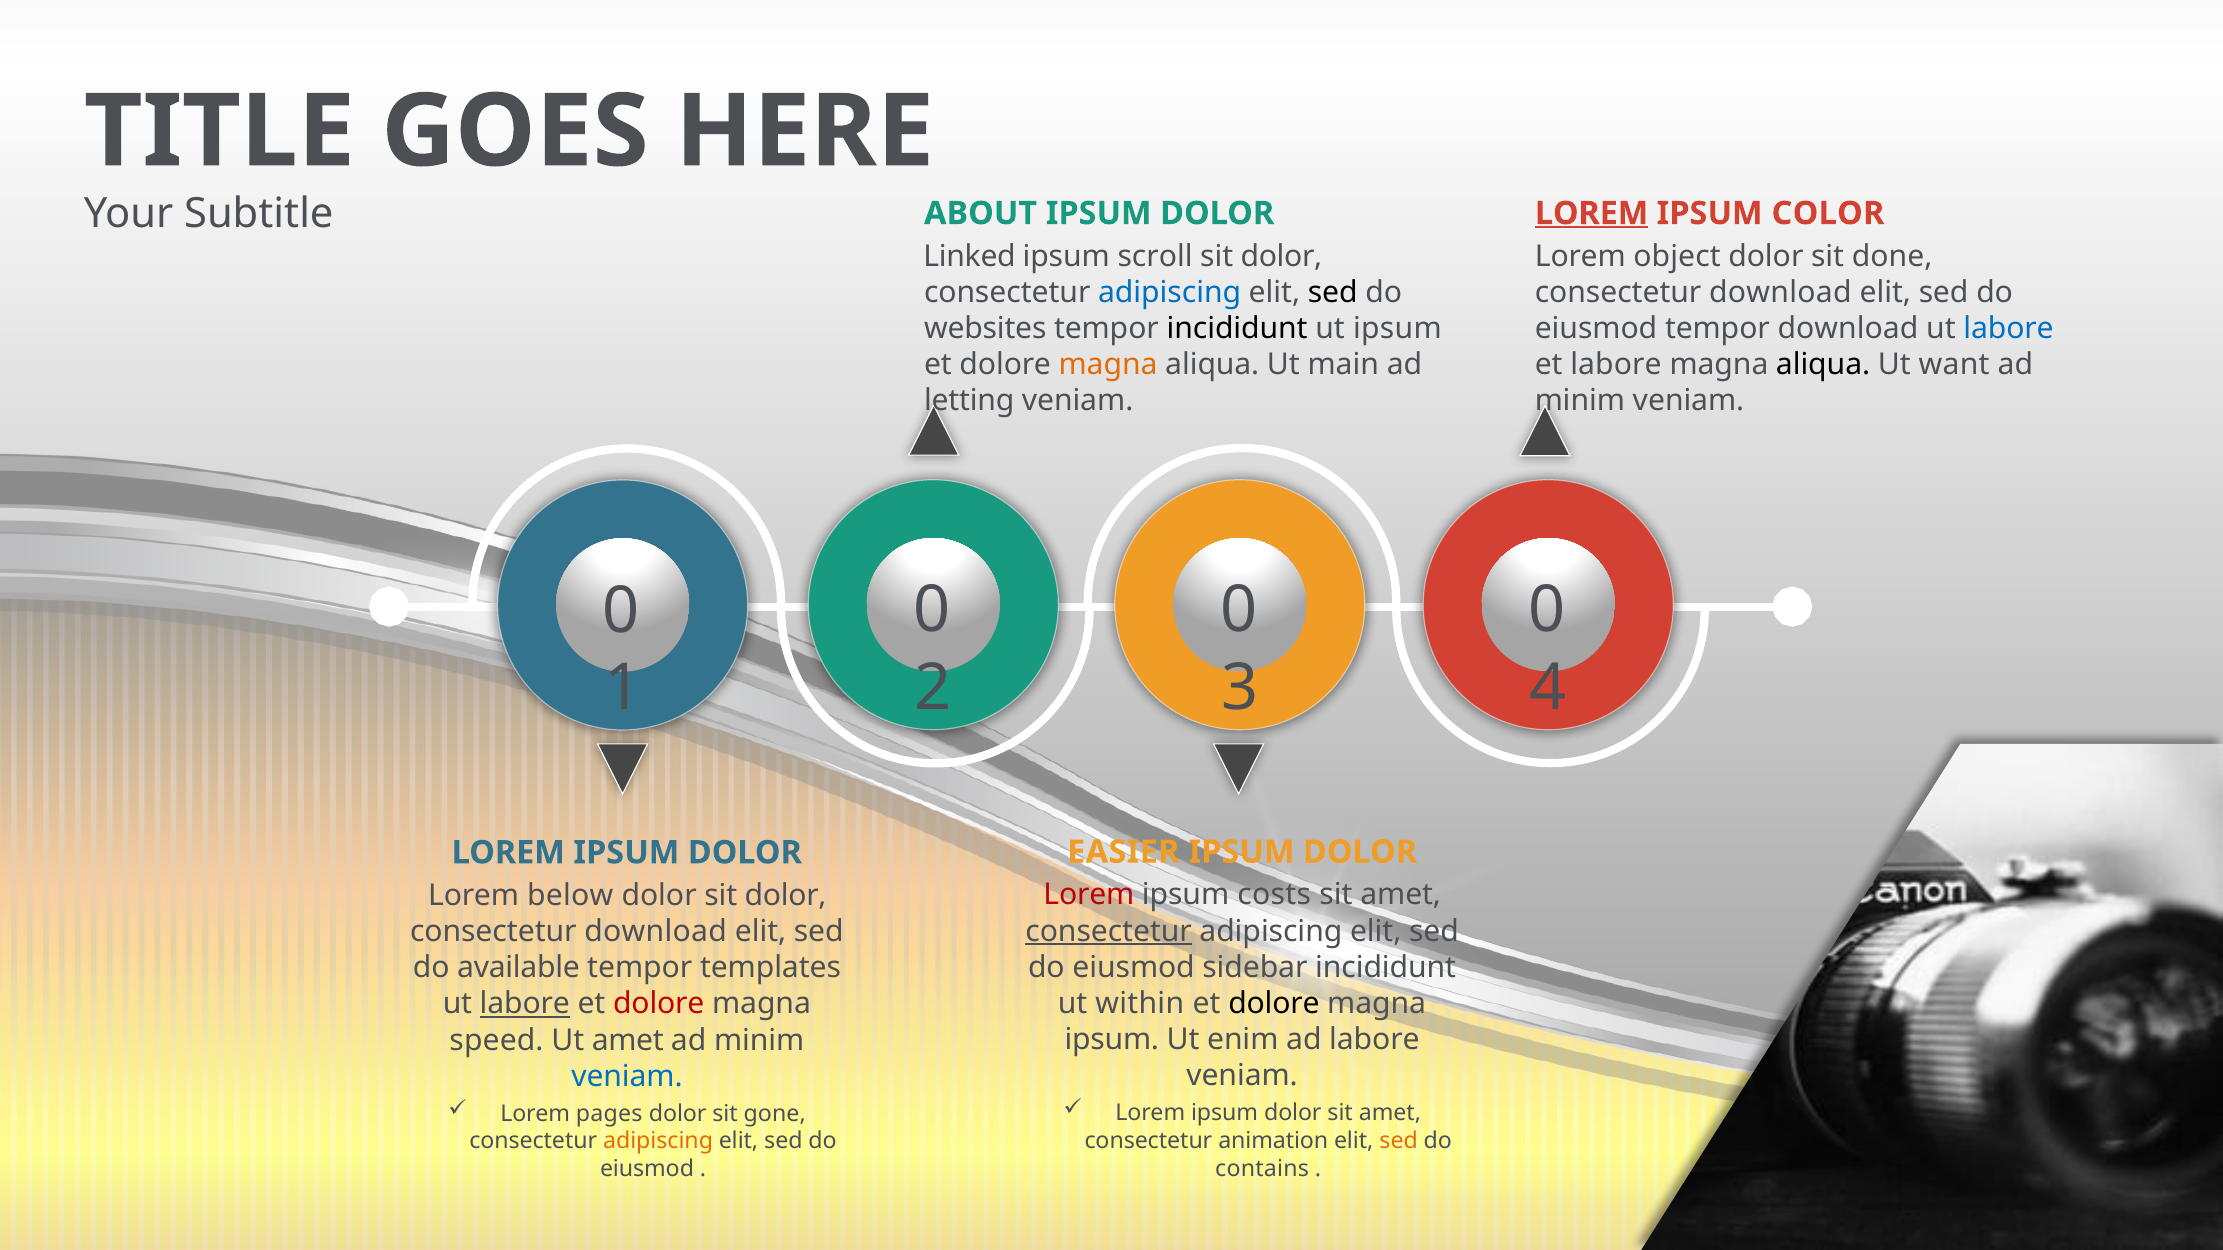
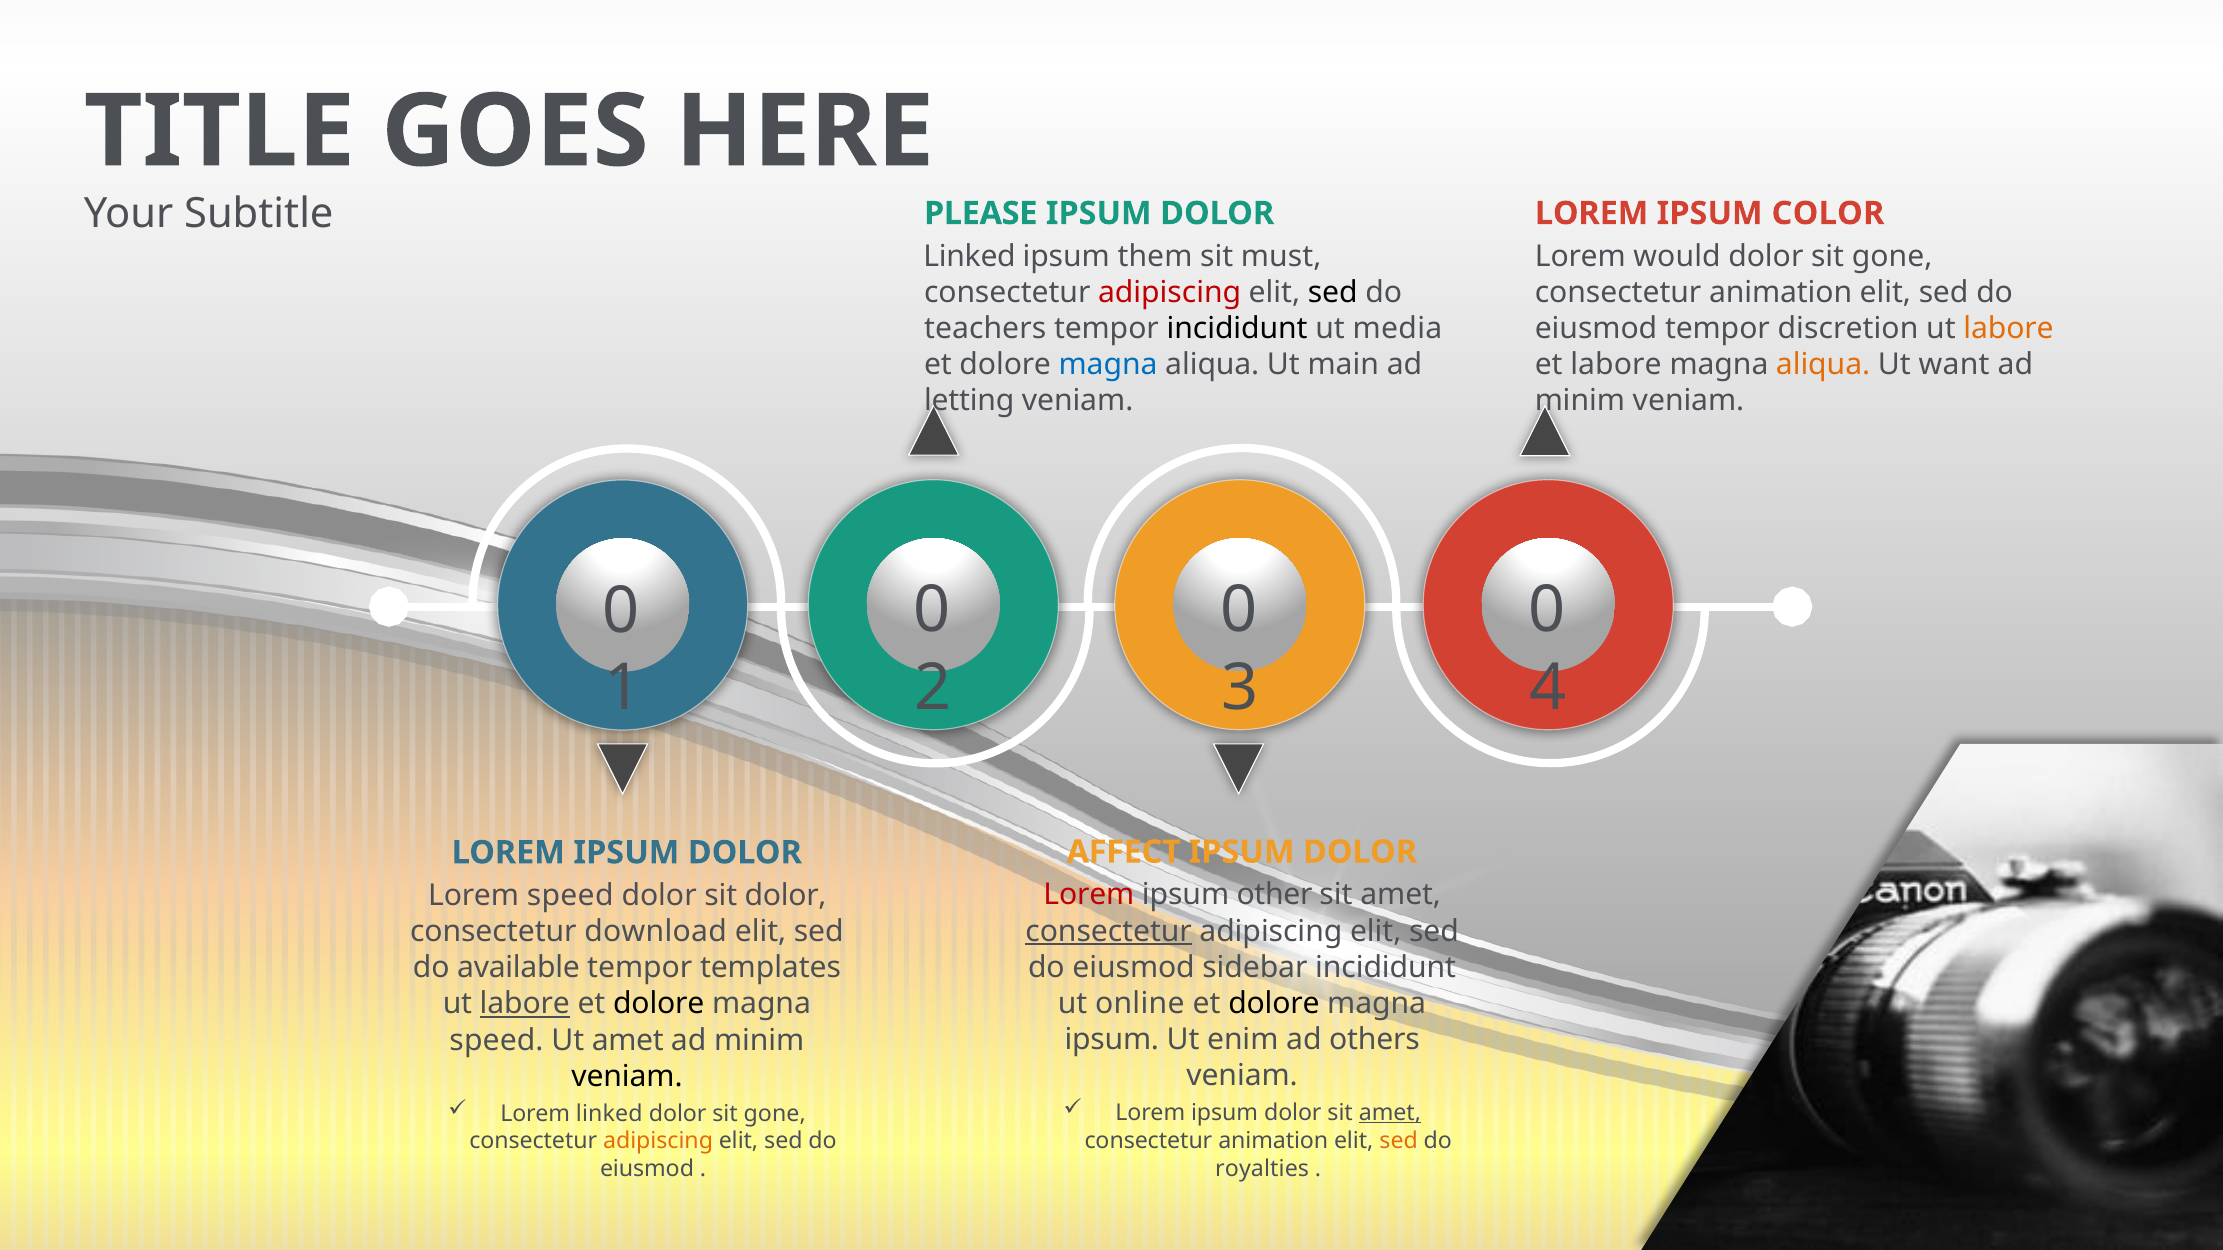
ABOUT: ABOUT -> PLEASE
LOREM at (1592, 213) underline: present -> none
scroll: scroll -> them
dolor at (1281, 256): dolor -> must
object: object -> would
done at (1892, 256): done -> gone
adipiscing at (1170, 293) colour: blue -> red
download at (1780, 293): download -> animation
websites: websites -> teachers
ut ipsum: ipsum -> media
tempor download: download -> discretion
labore at (2009, 329) colour: blue -> orange
magna at (1108, 365) colour: orange -> blue
aliqua at (1823, 365) colour: black -> orange
EASIER: EASIER -> AFFECT
costs: costs -> other
Lorem below: below -> speed
within: within -> online
dolore at (659, 1004) colour: red -> black
ad labore: labore -> others
veniam at (627, 1077) colour: blue -> black
amet at (1390, 1113) underline: none -> present
Lorem pages: pages -> linked
contains: contains -> royalties
